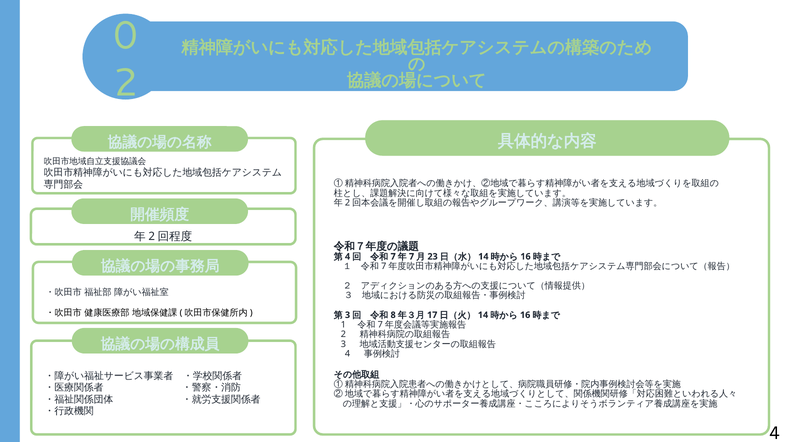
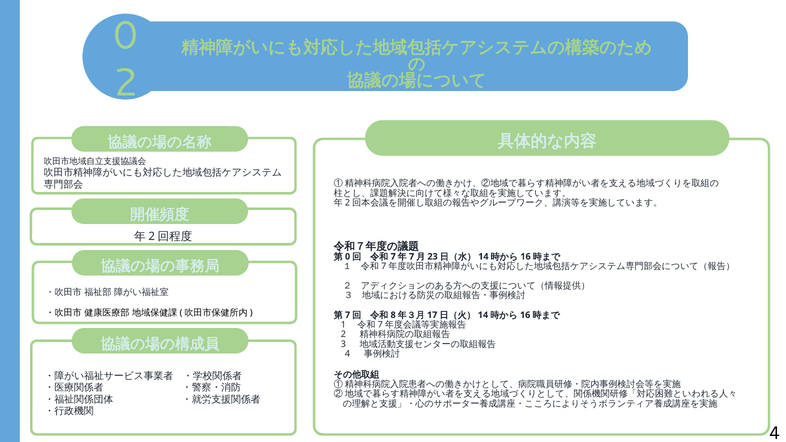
4 at (348, 257): 4 -> 0
3 at (348, 315): 3 -> 7
